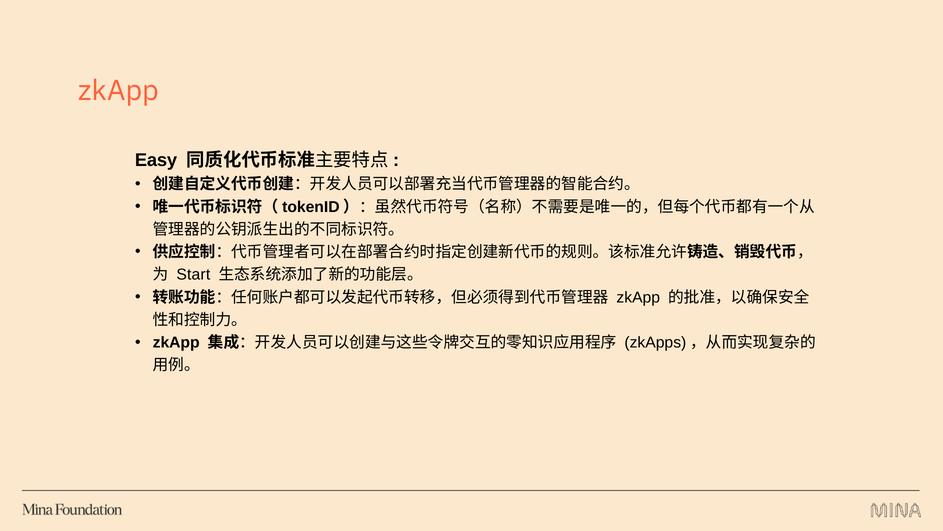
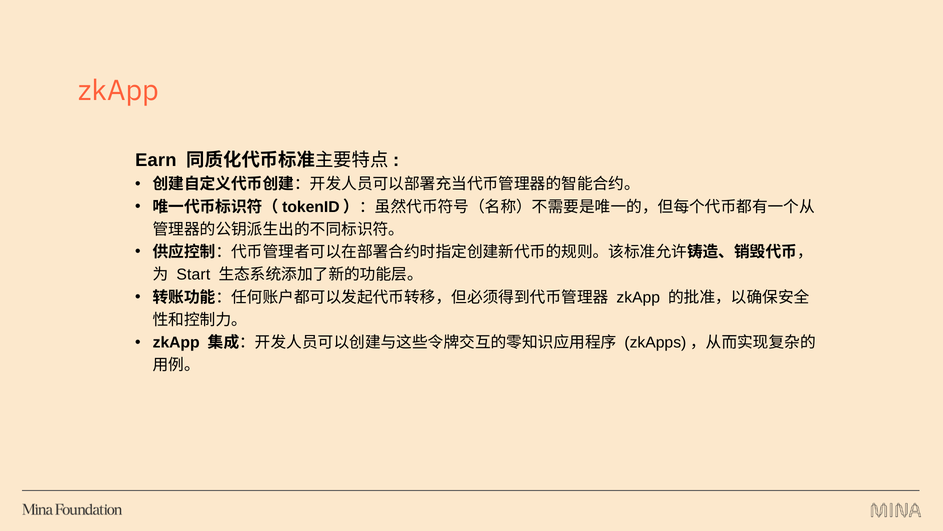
Easy: Easy -> Earn
